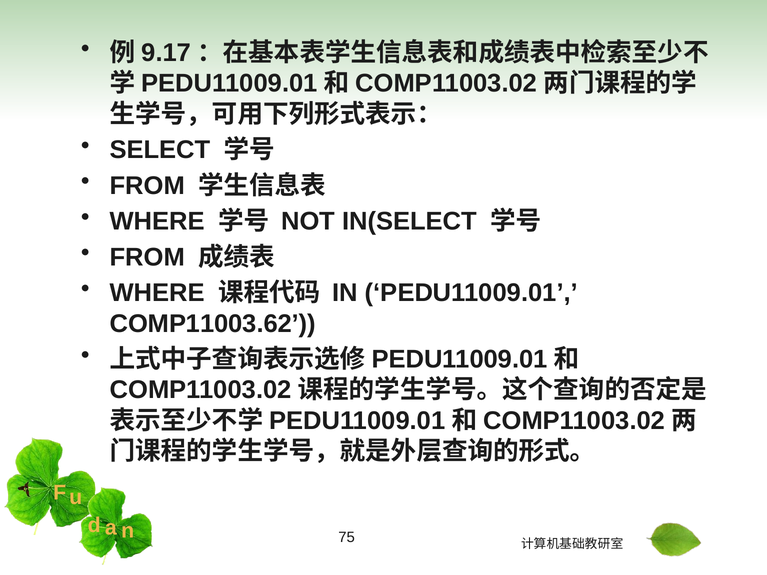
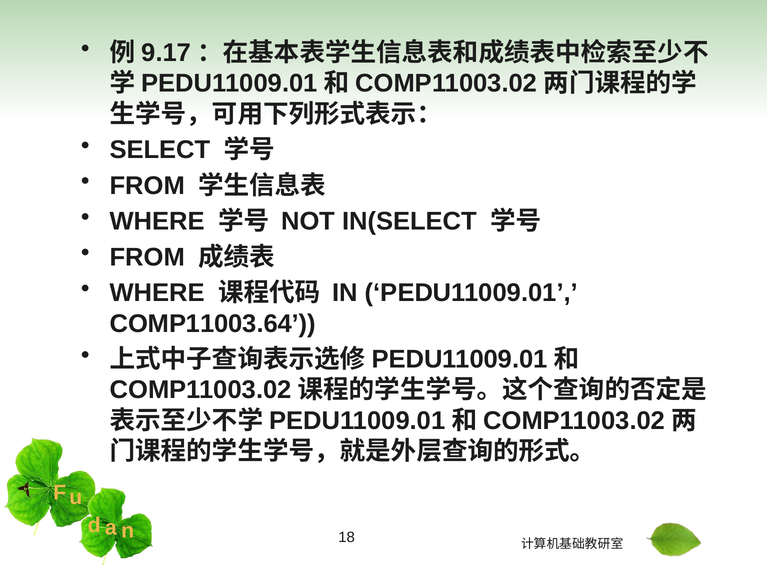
COMP11003.62: COMP11003.62 -> COMP11003.64
75: 75 -> 18
